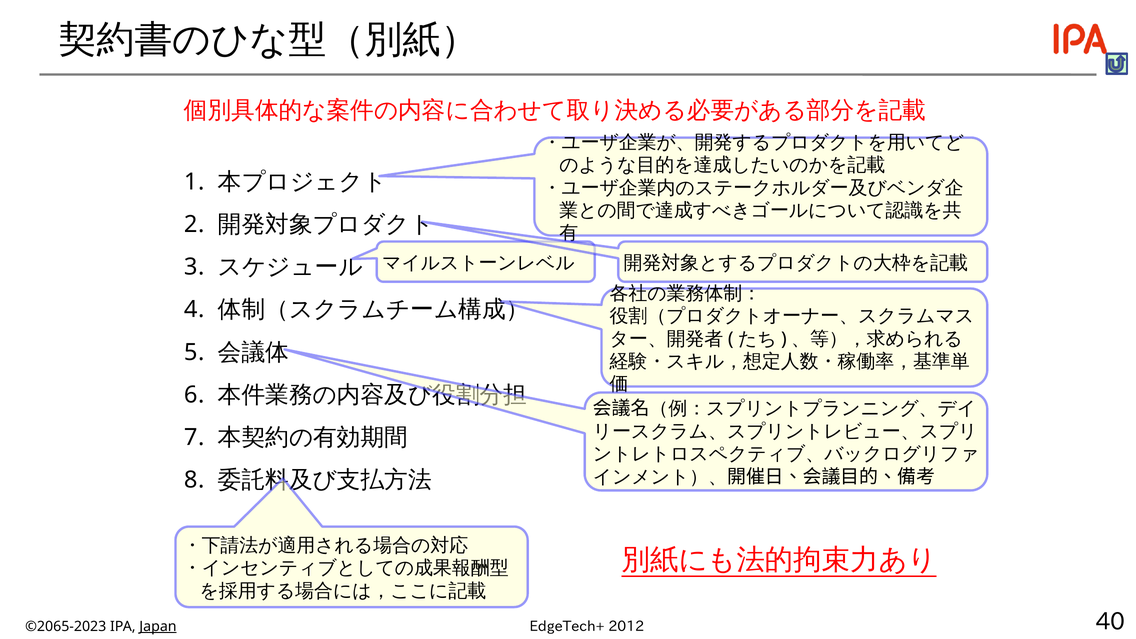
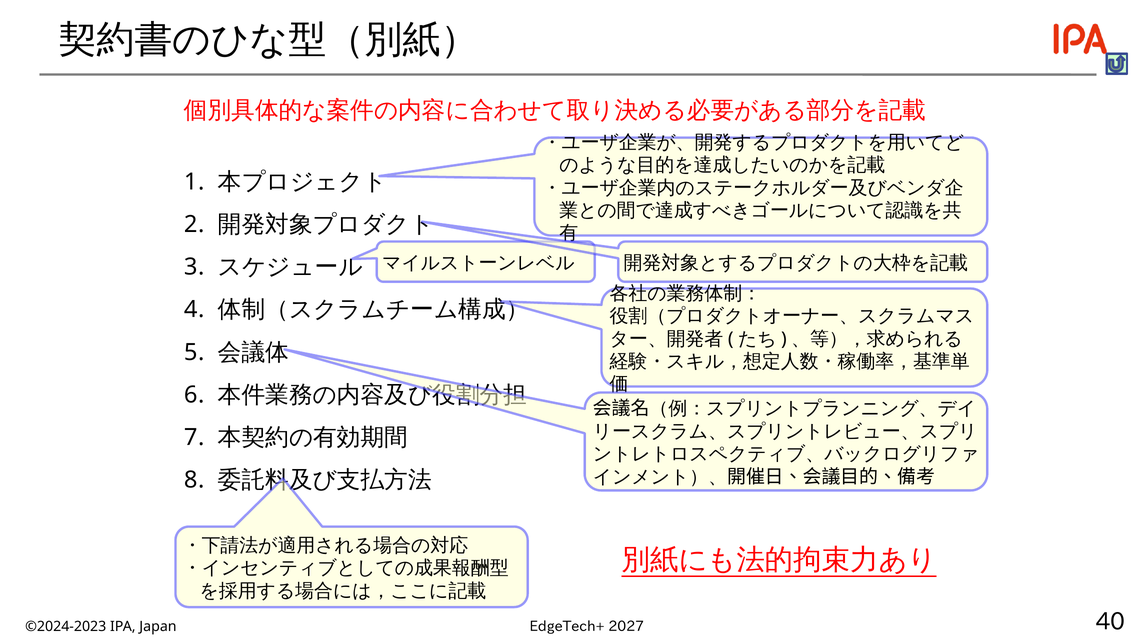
2012: 2012 -> 2027
©2065-2023: ©2065-2023 -> ©2024-2023
Japan underline: present -> none
